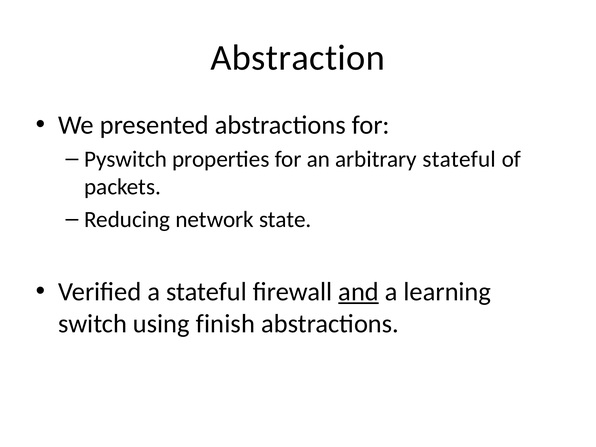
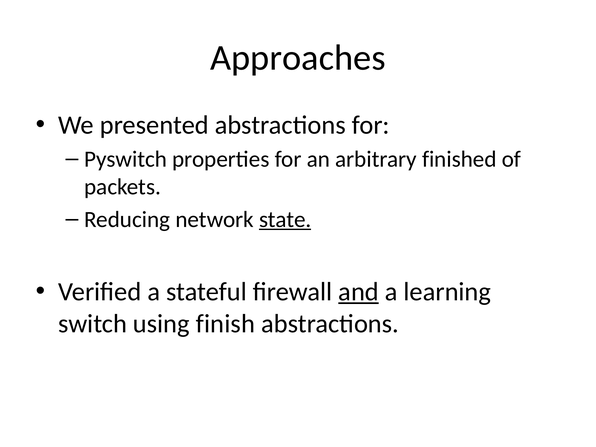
Abstraction: Abstraction -> Approaches
arbitrary stateful: stateful -> finished
state underline: none -> present
